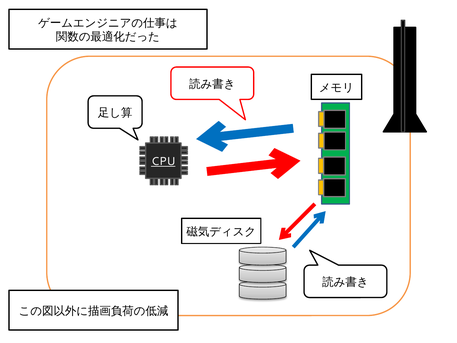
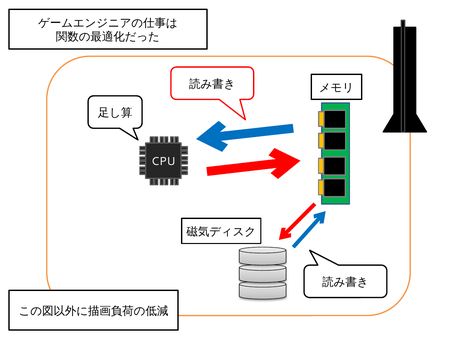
CPU underline: present -> none
